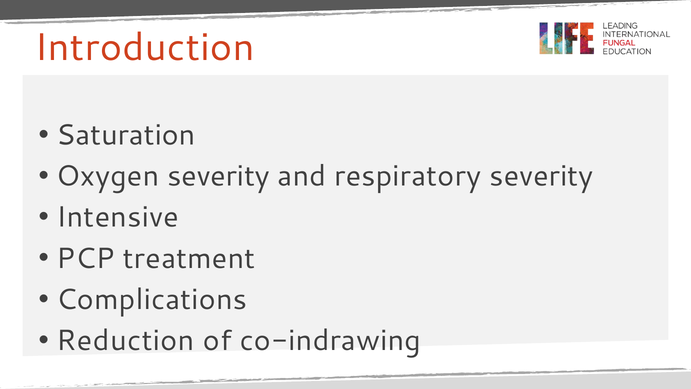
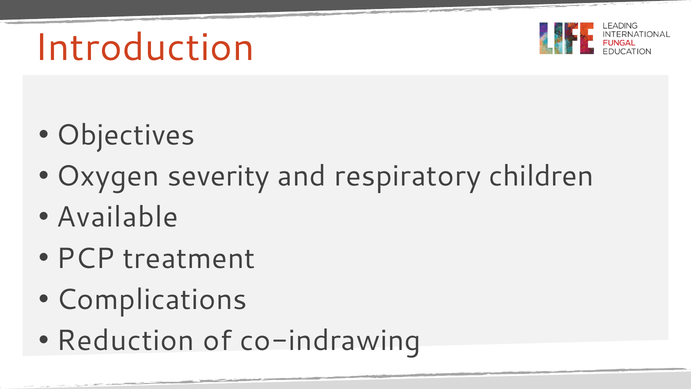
Saturation: Saturation -> Objectives
respiratory severity: severity -> children
Intensive: Intensive -> Available
